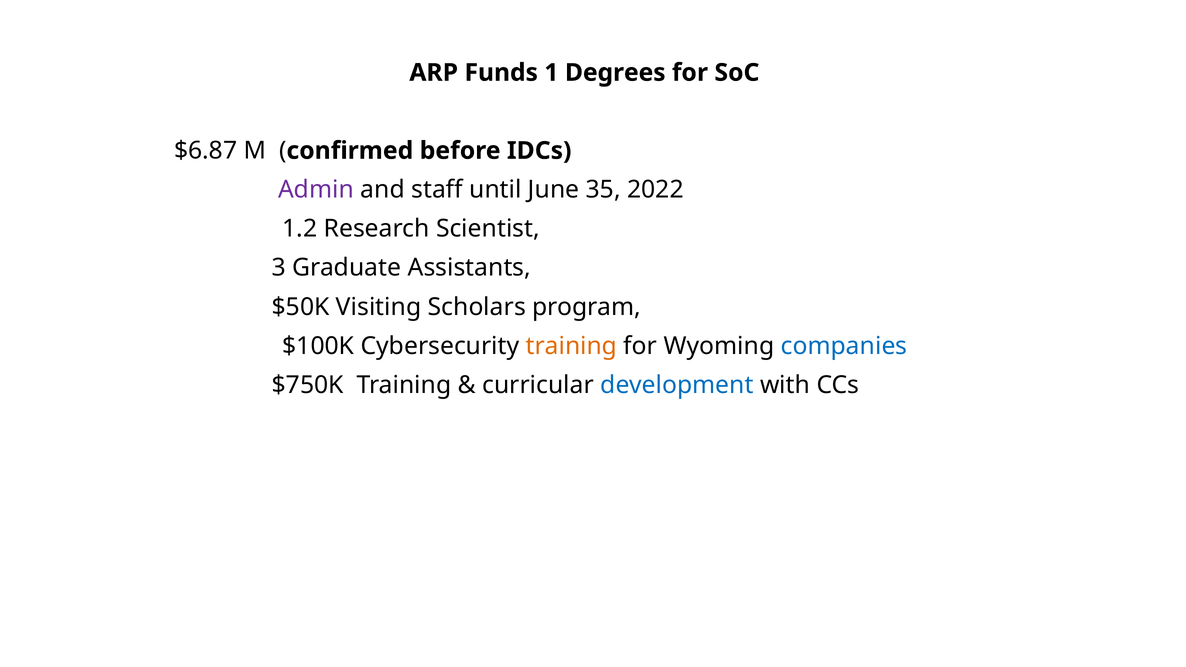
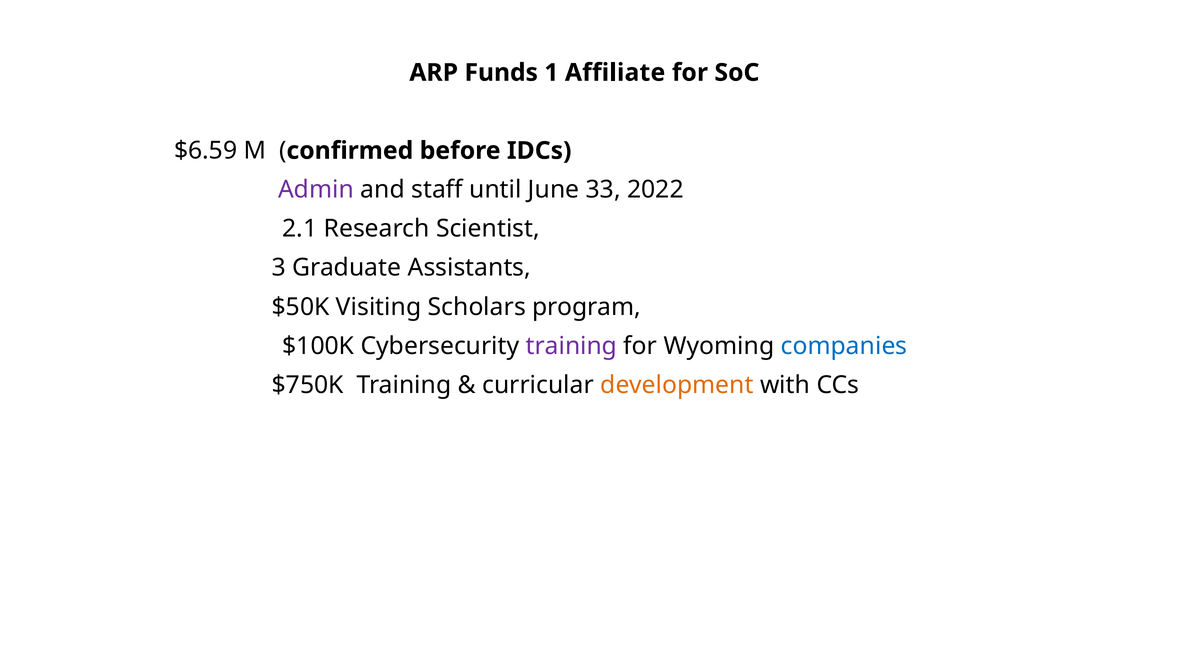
Degrees: Degrees -> Affiliate
$6.87: $6.87 -> $6.59
35: 35 -> 33
1.2: 1.2 -> 2.1
training at (571, 346) colour: orange -> purple
development colour: blue -> orange
